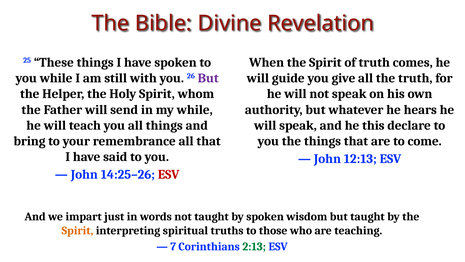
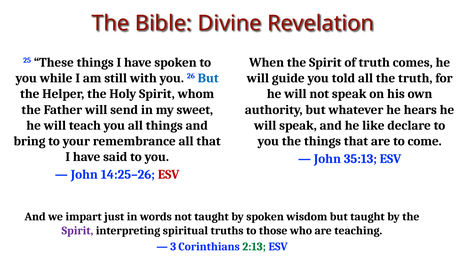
But at (208, 78) colour: purple -> blue
give: give -> told
my while: while -> sweet
this: this -> like
12:13: 12:13 -> 35:13
Spirit at (77, 230) colour: orange -> purple
7: 7 -> 3
